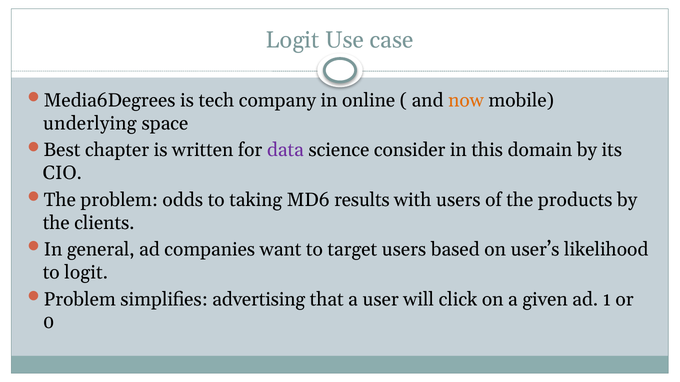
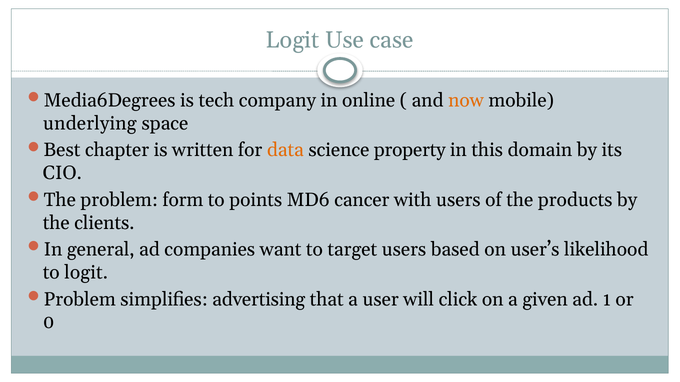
data colour: purple -> orange
consider: consider -> property
odds: odds -> form
taking: taking -> points
results: results -> cancer
